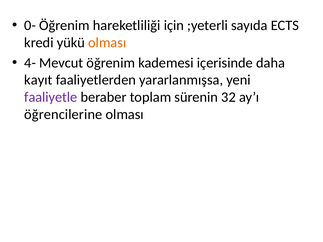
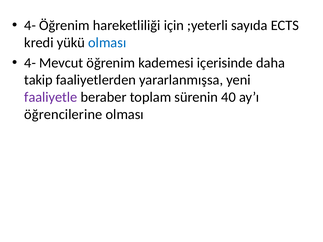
0- at (30, 26): 0- -> 4-
olması at (107, 43) colour: orange -> blue
kayıt: kayıt -> takip
32: 32 -> 40
